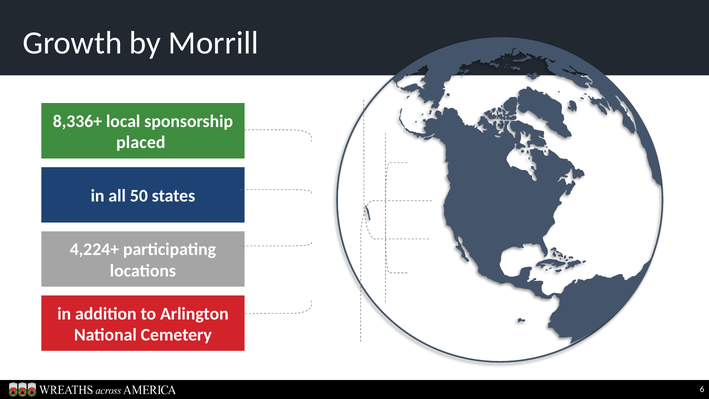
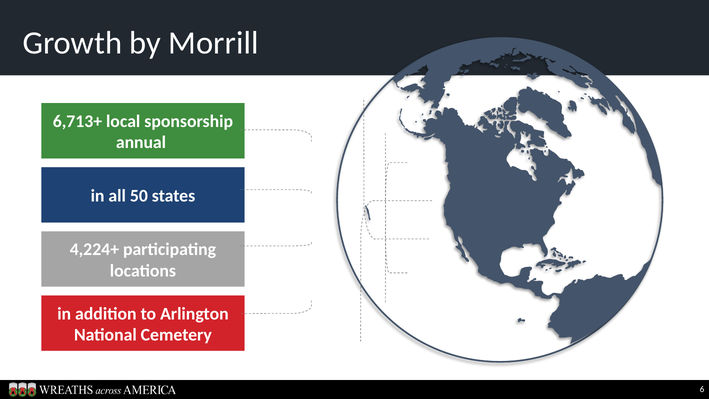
8,336+: 8,336+ -> 6,713+
placed: placed -> annual
